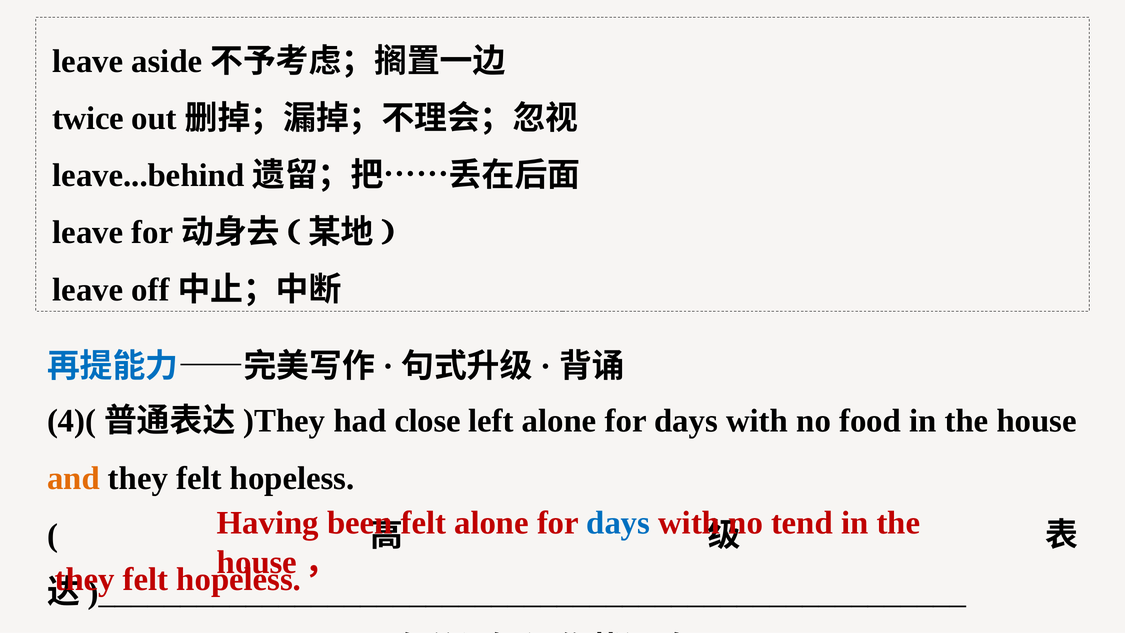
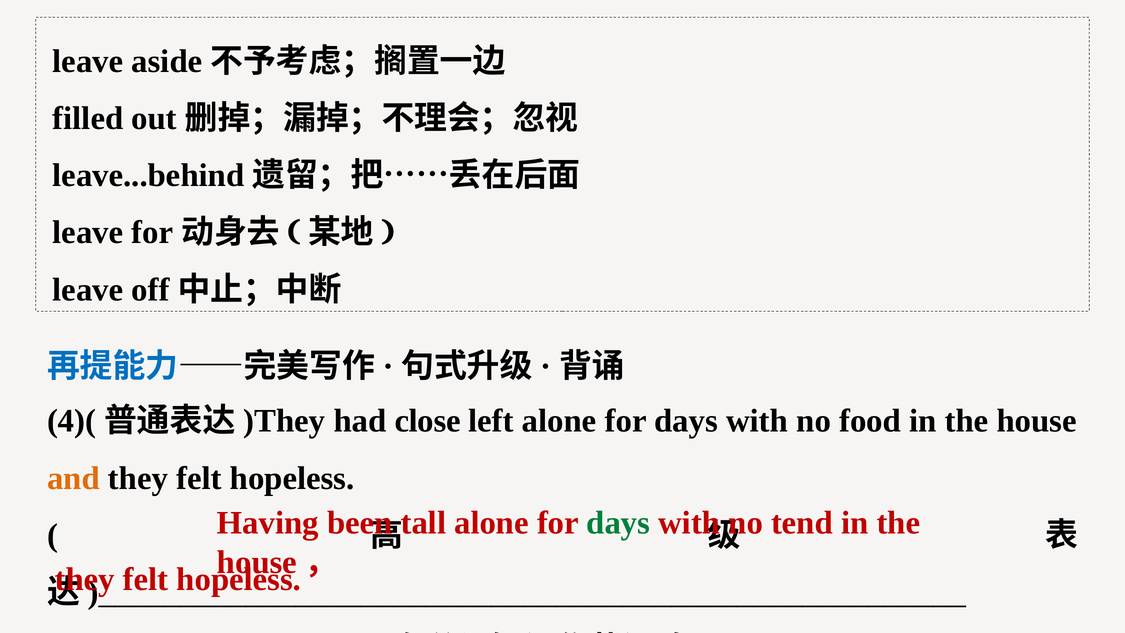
twice: twice -> filled
felt at (423, 523): felt -> tall
days at (618, 523) colour: blue -> green
